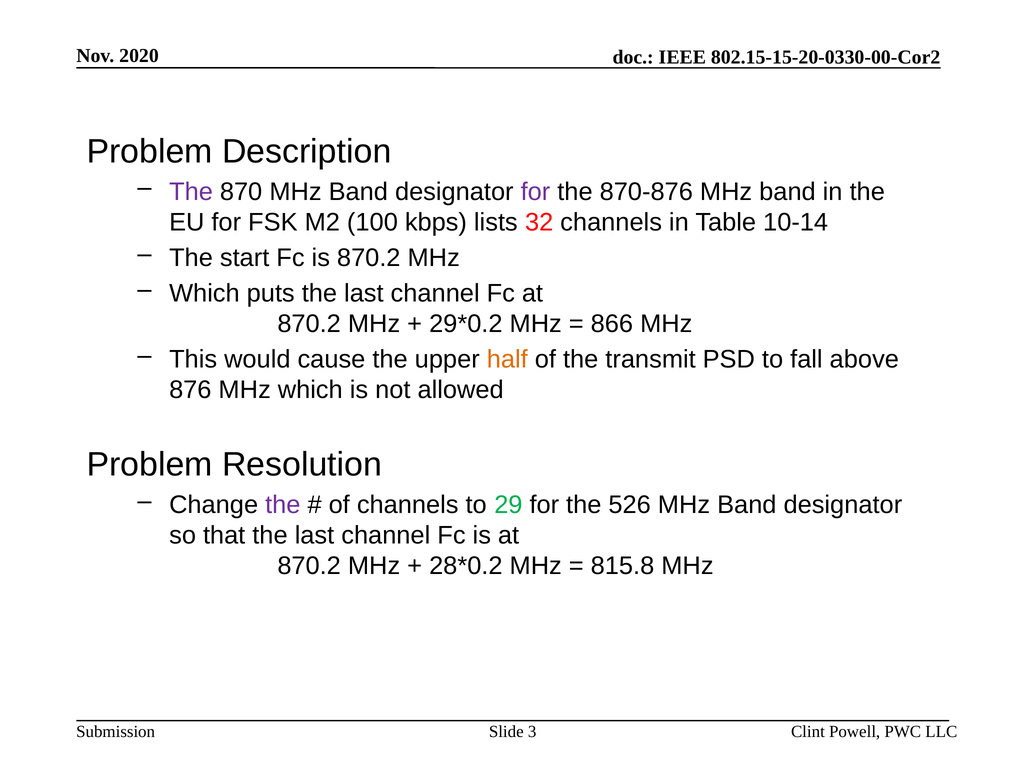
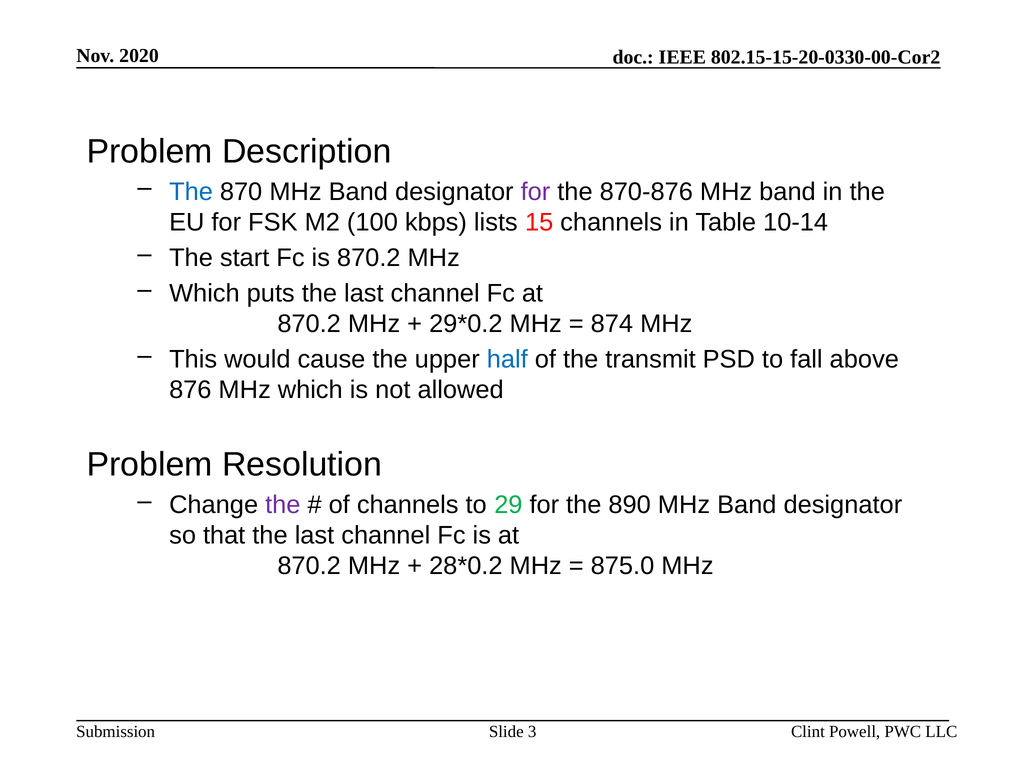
The at (191, 192) colour: purple -> blue
32: 32 -> 15
866: 866 -> 874
half colour: orange -> blue
526: 526 -> 890
815.8: 815.8 -> 875.0
